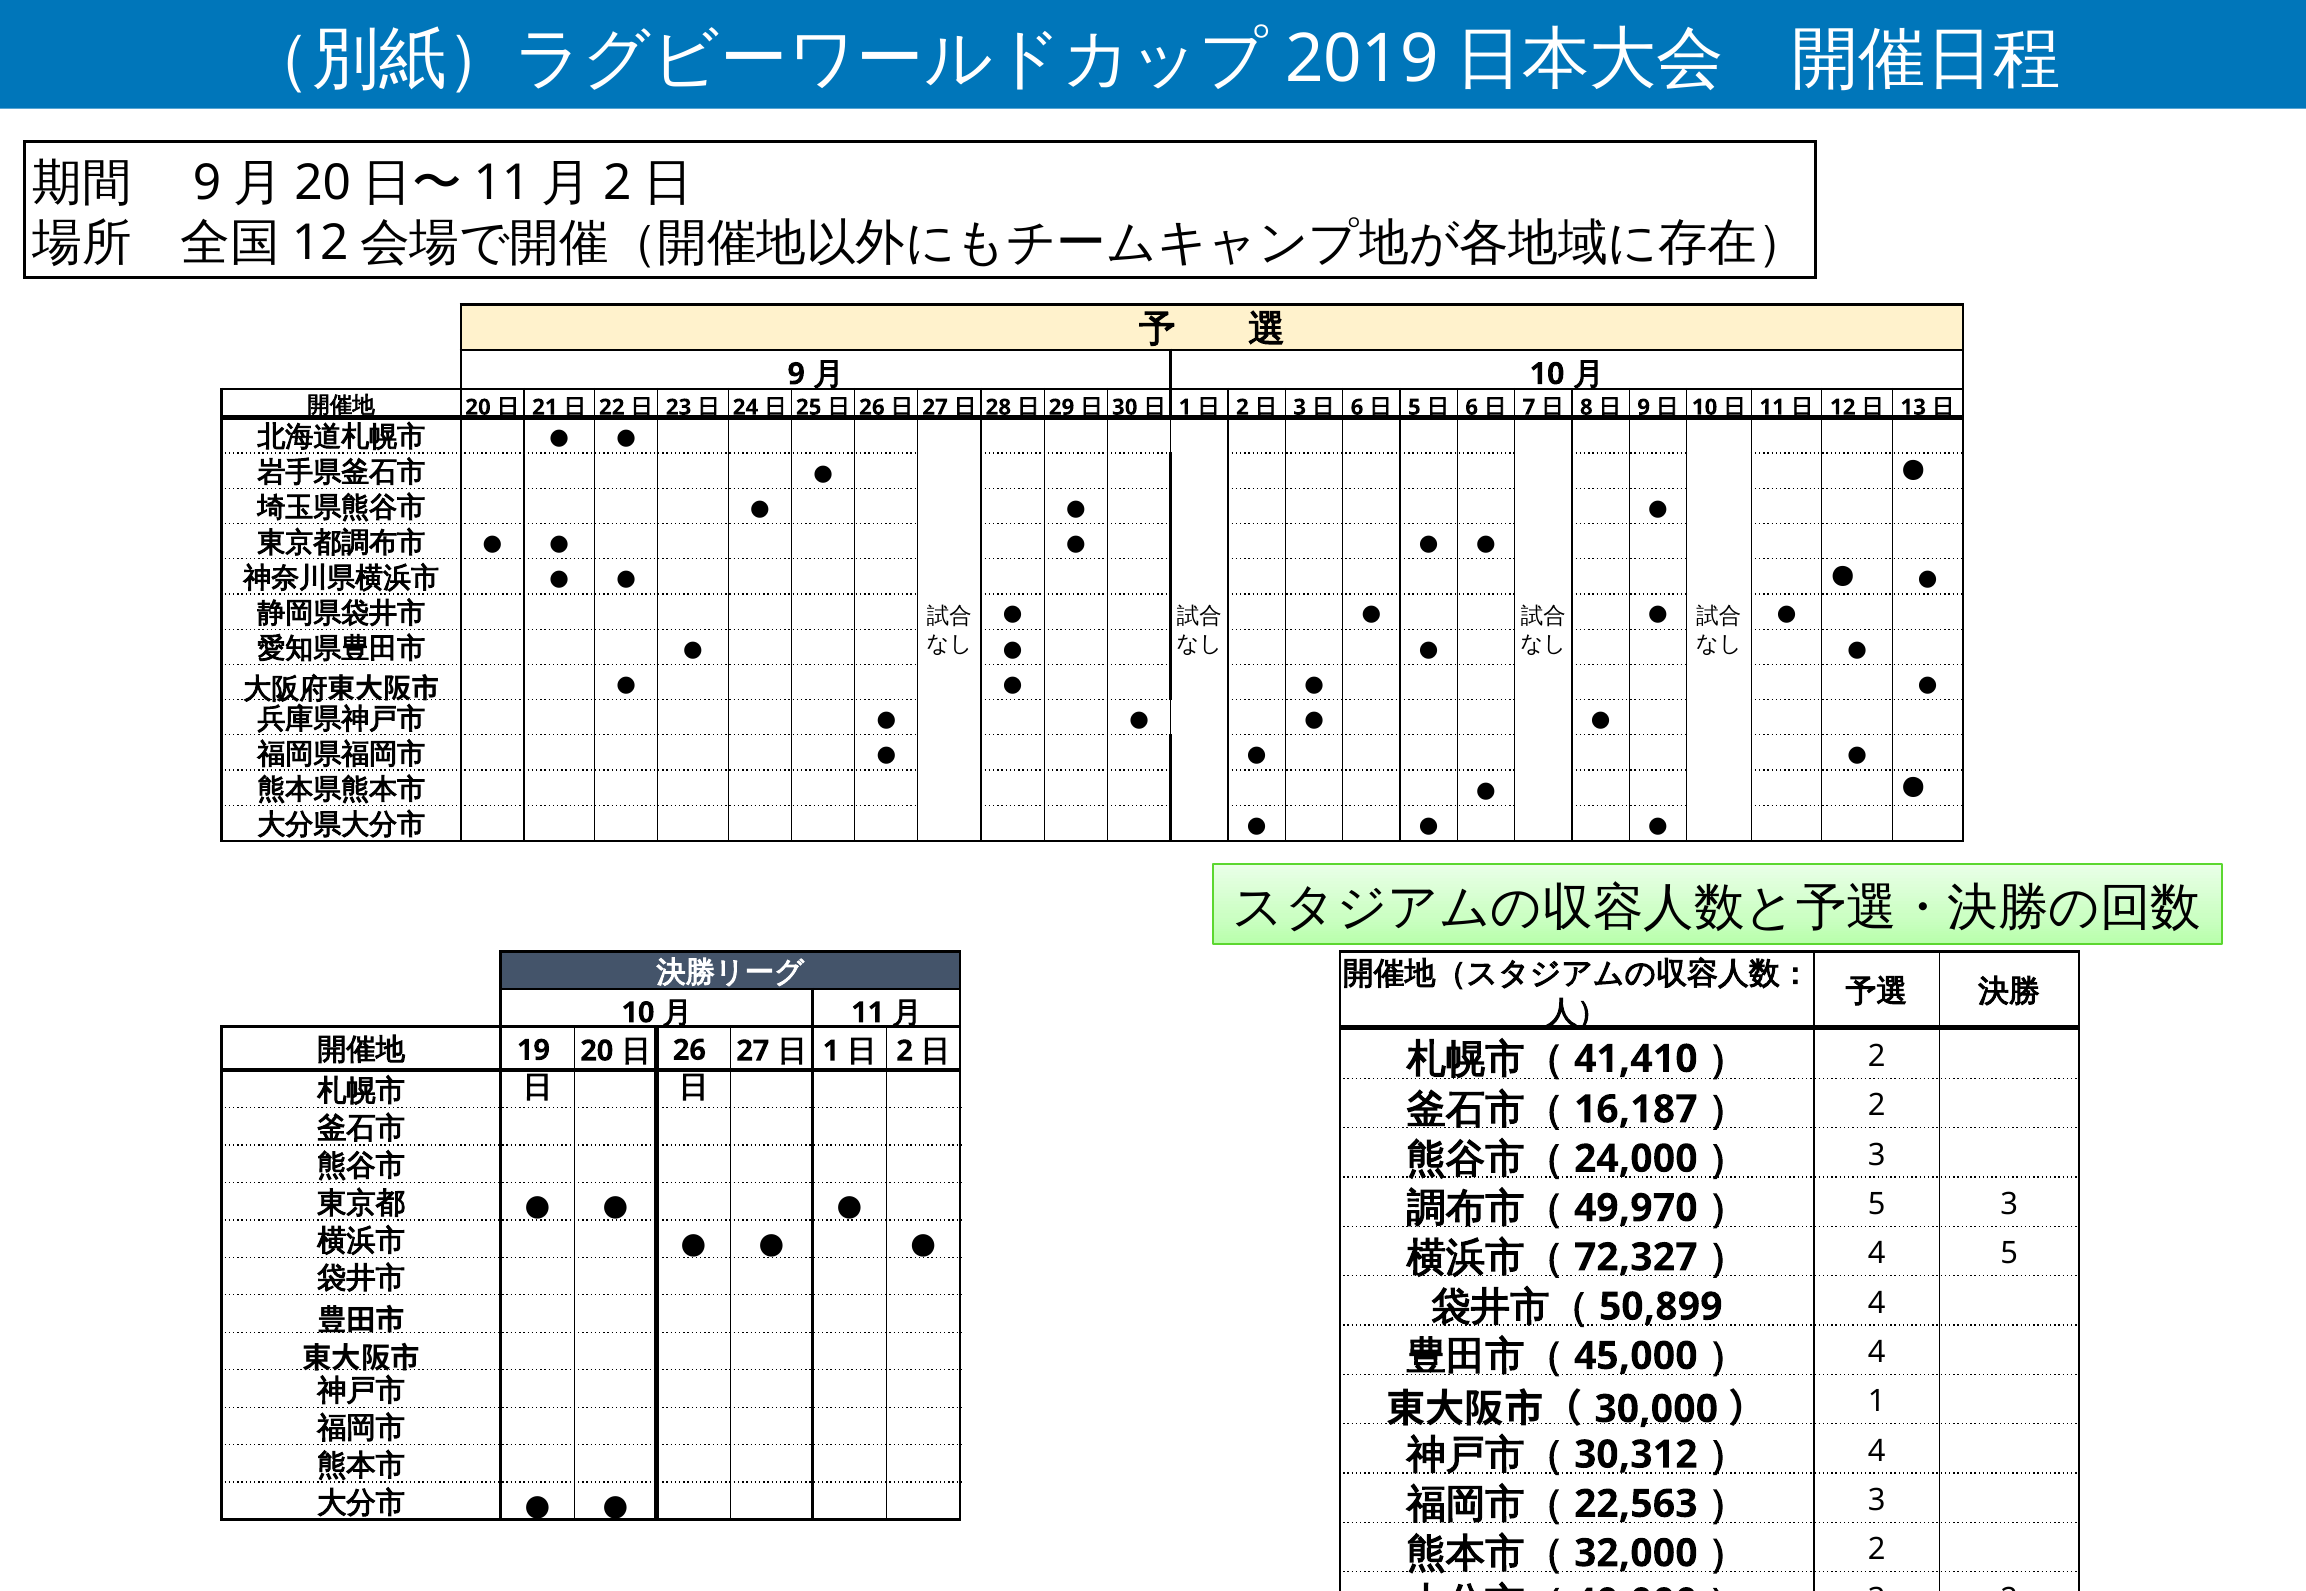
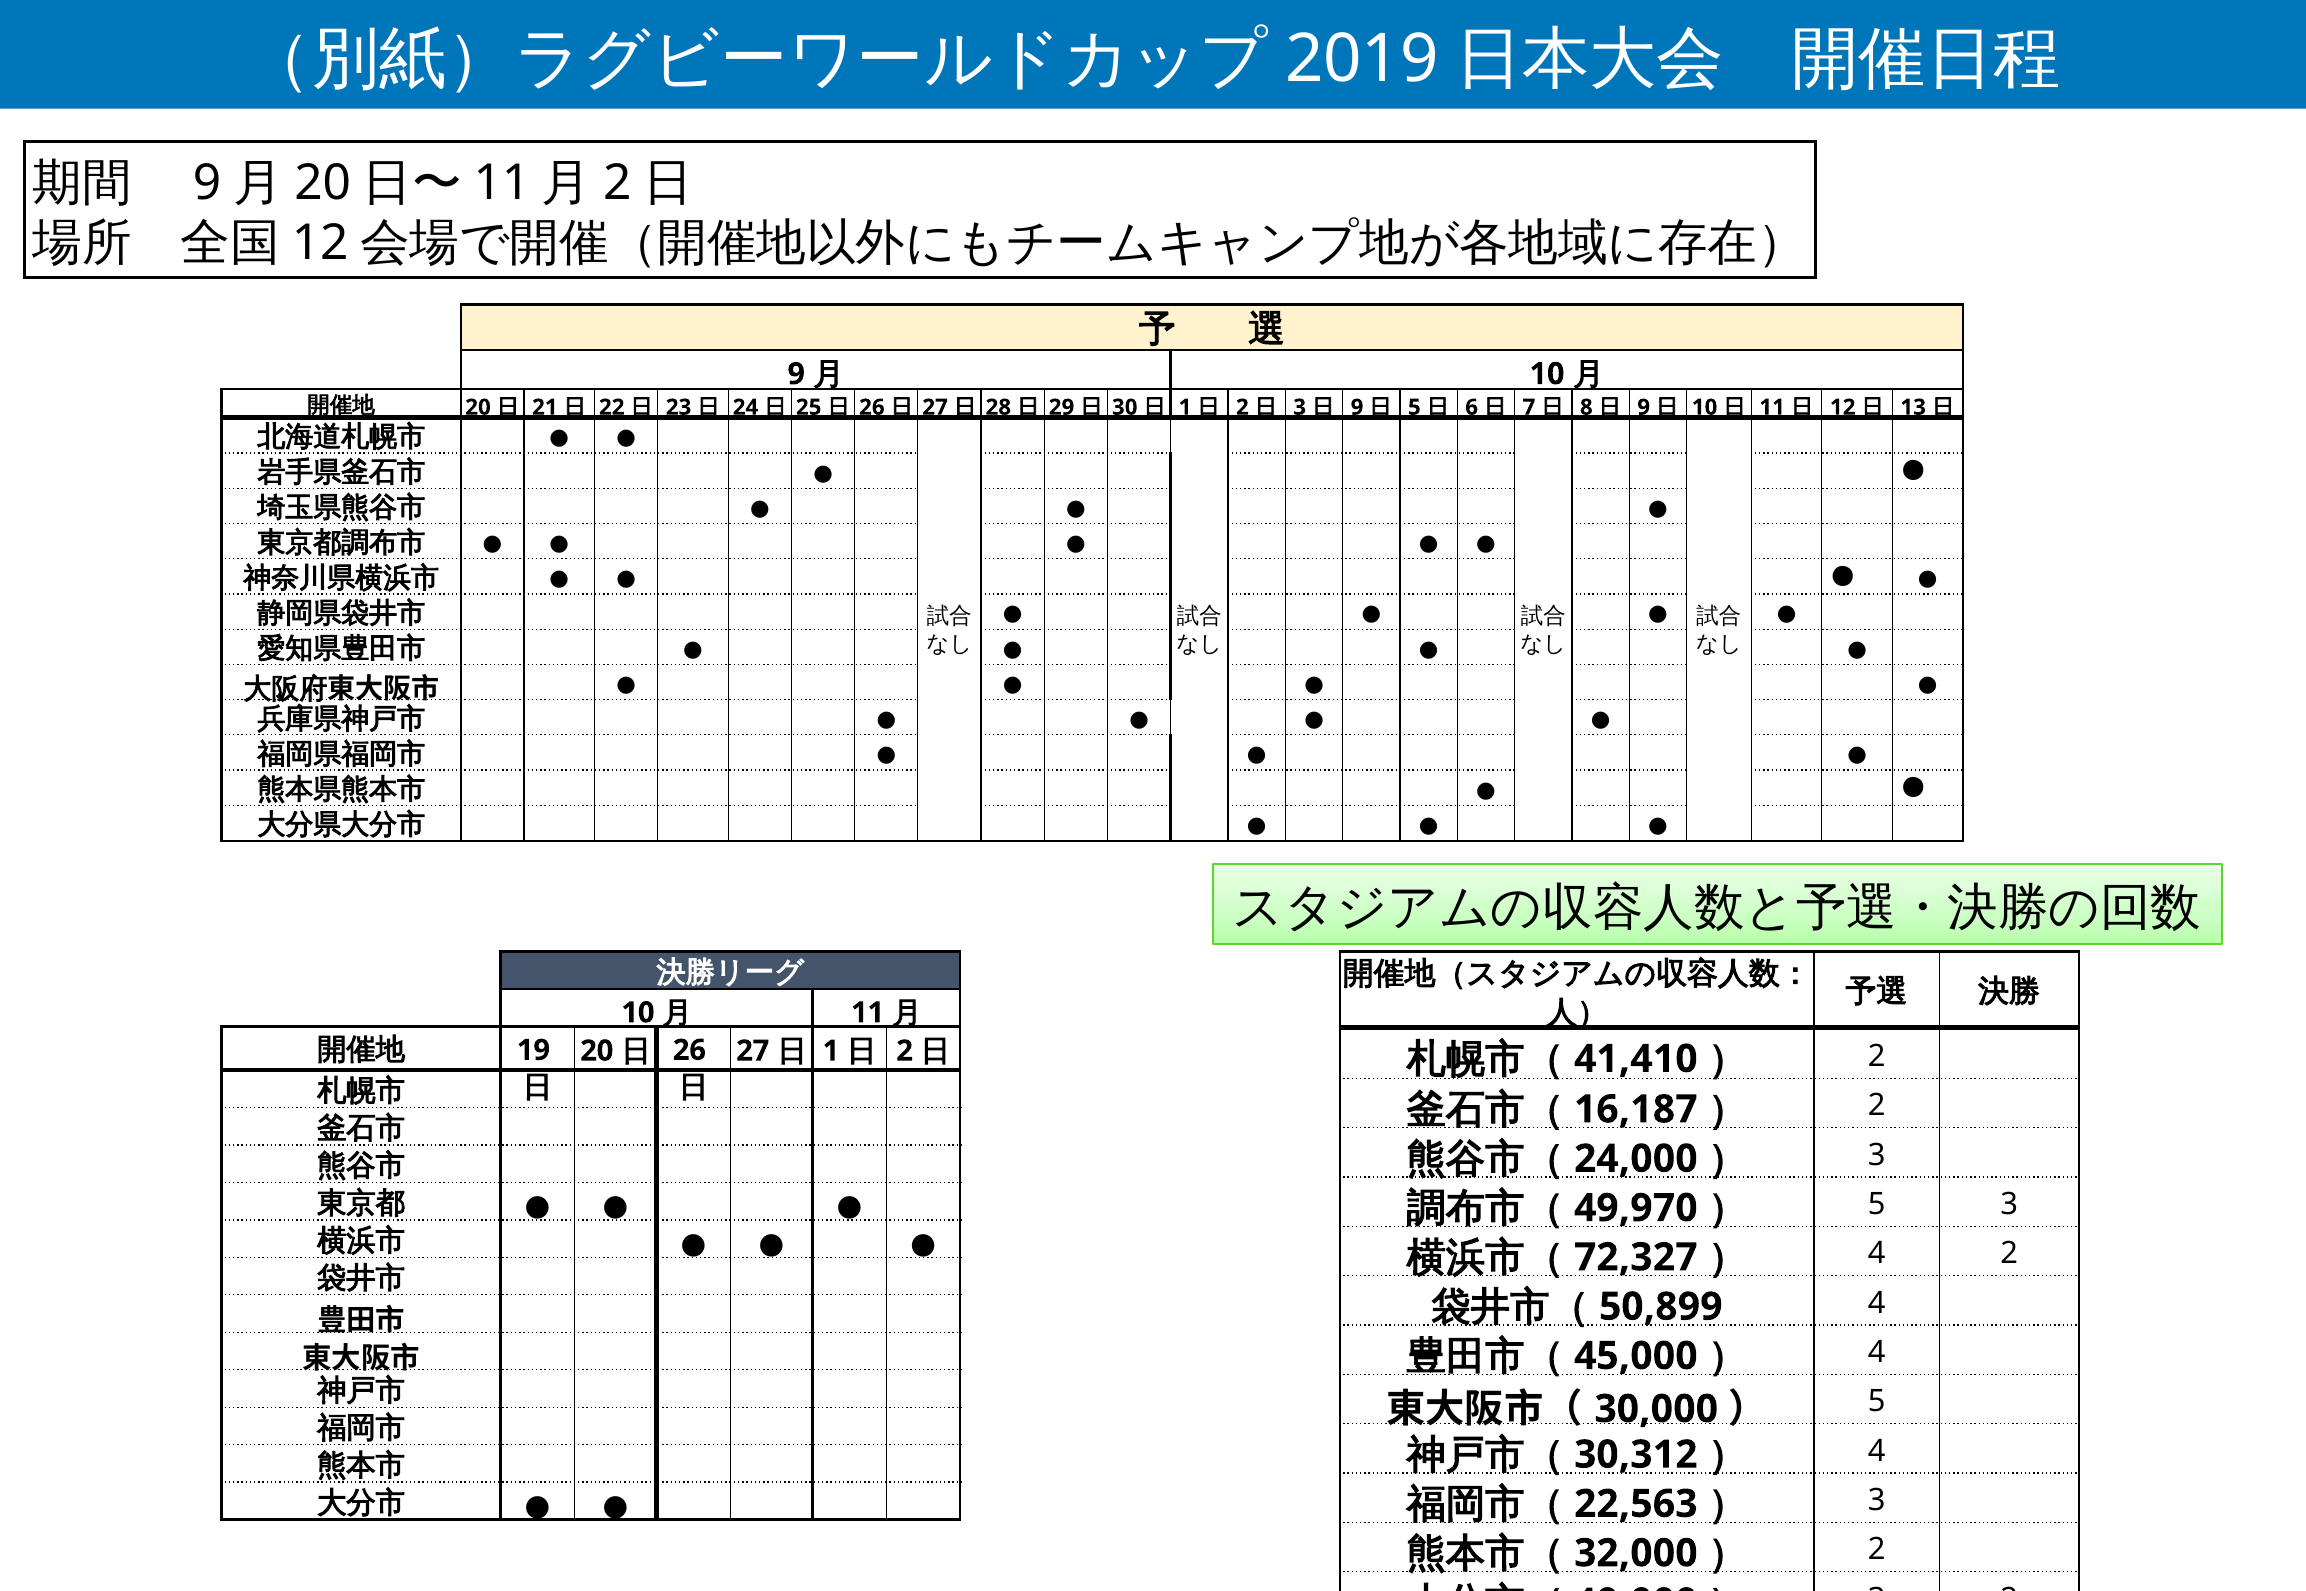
6 at (1357, 407): 6 -> 9
4 5: 5 -> 2
1 at (1877, 1401): 1 -> 5
